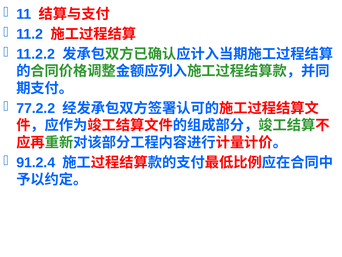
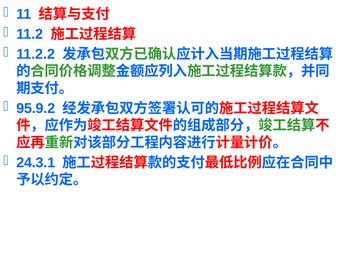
77.2.2: 77.2.2 -> 95.9.2
91.2.4: 91.2.4 -> 24.3.1
